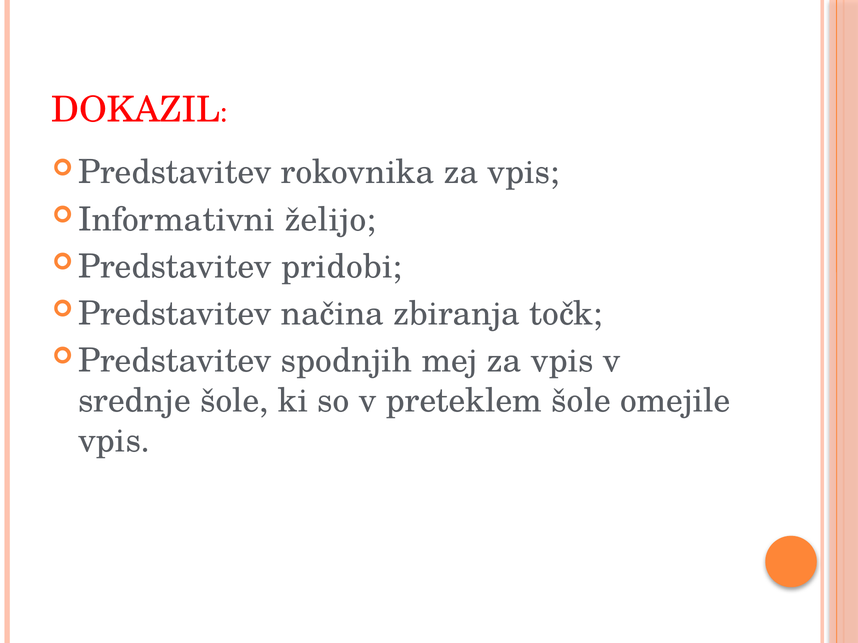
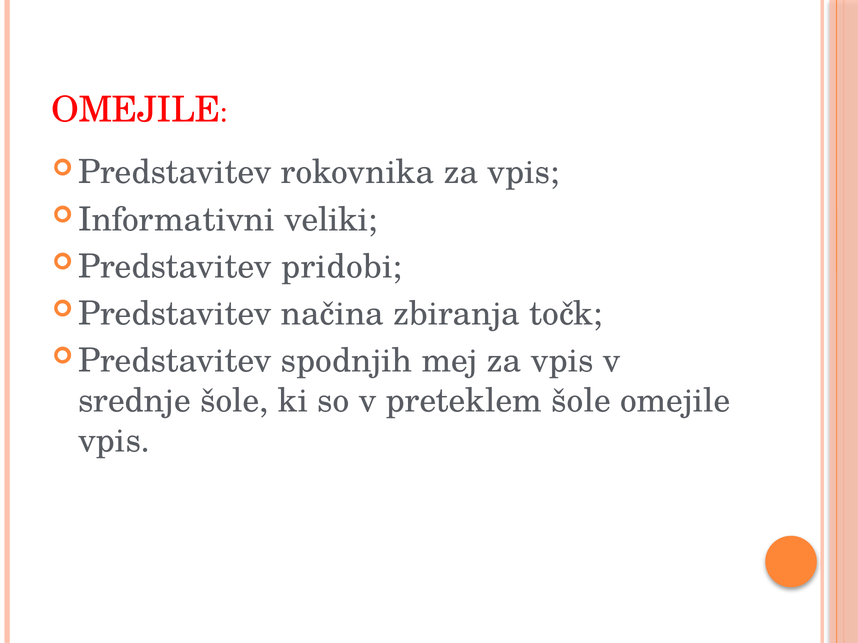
DOKAZIL at (136, 110): DOKAZIL -> OMEJILE
želijo: želijo -> veliki
